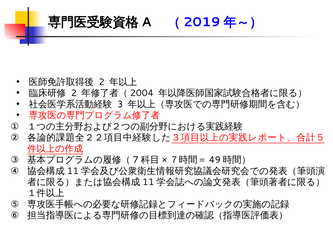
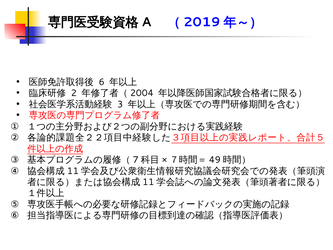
2 at (102, 82): 2 -> 6
